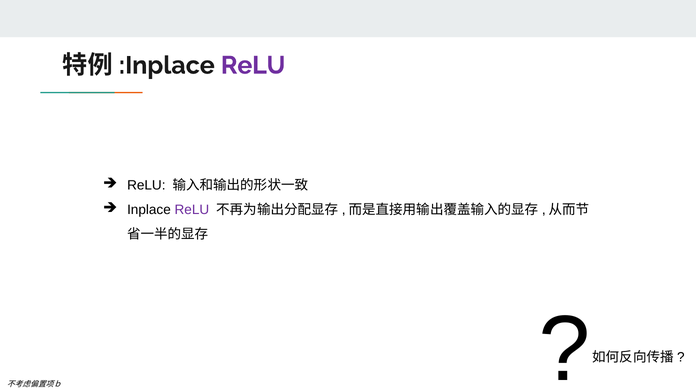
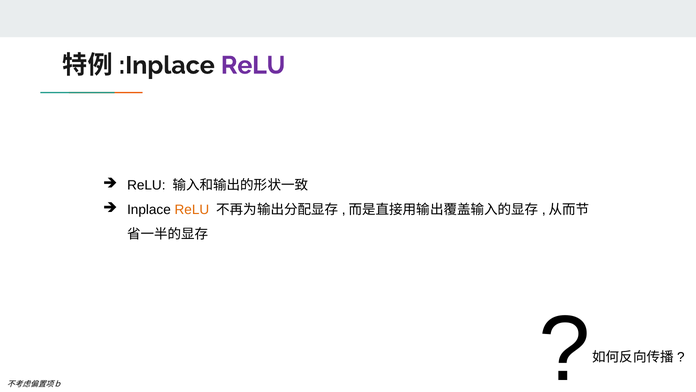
ReLU at (192, 210) colour: purple -> orange
